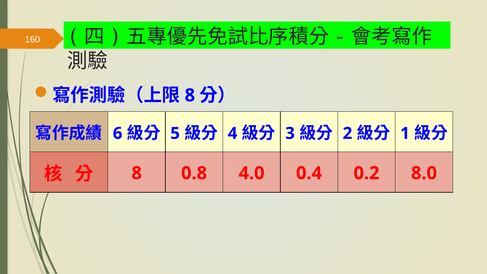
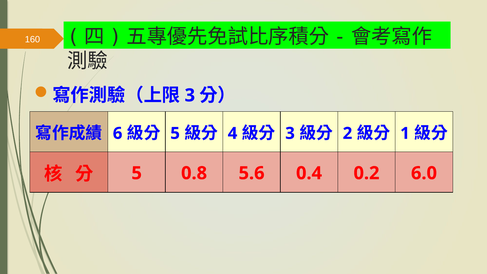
8 at (190, 95): 8 -> 3
8 at (137, 173): 8 -> 5
4.0: 4.0 -> 5.6
8.0: 8.0 -> 6.0
